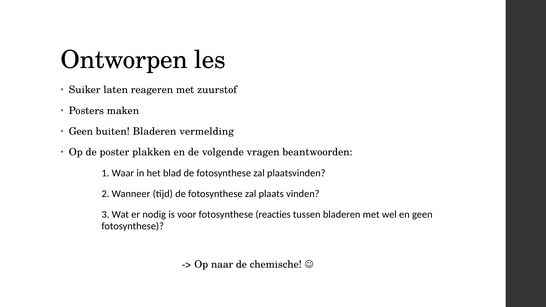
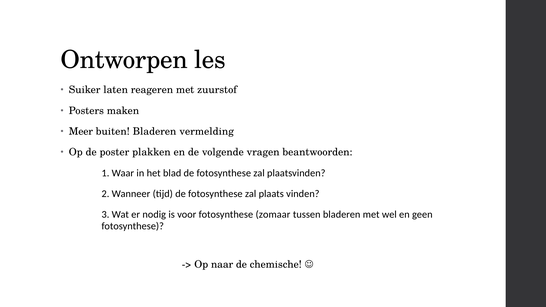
Geen at (81, 131): Geen -> Meer
reacties: reacties -> zomaar
